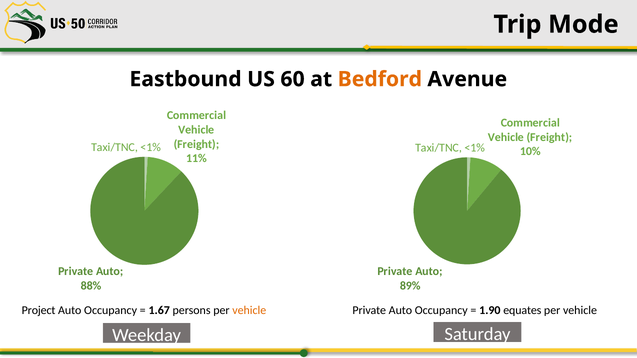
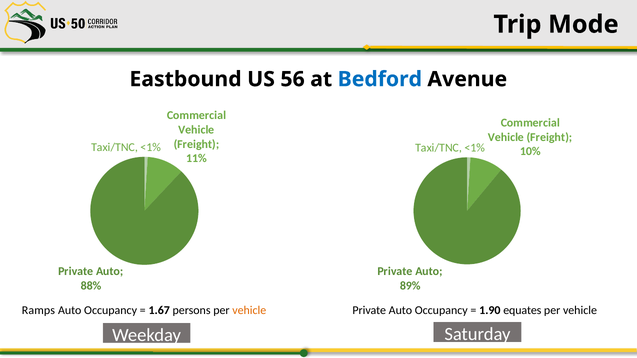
60: 60 -> 56
Bedford colour: orange -> blue
Project: Project -> Ramps
